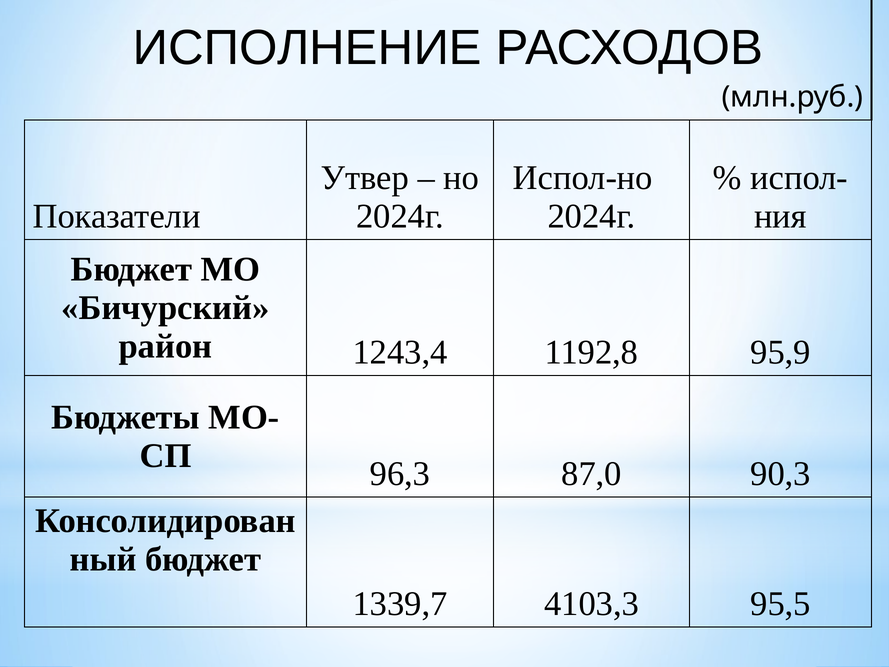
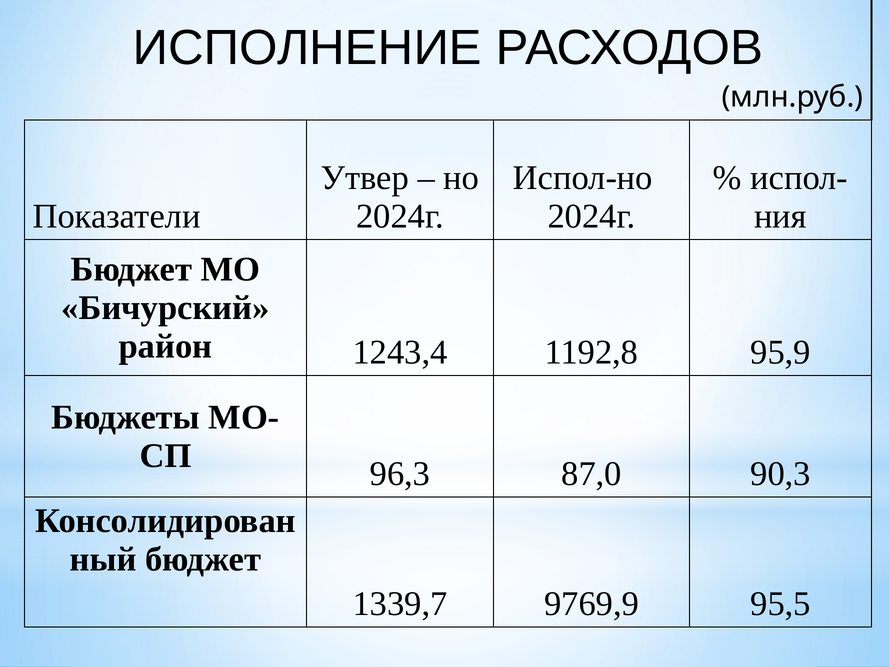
4103,3: 4103,3 -> 9769,9
